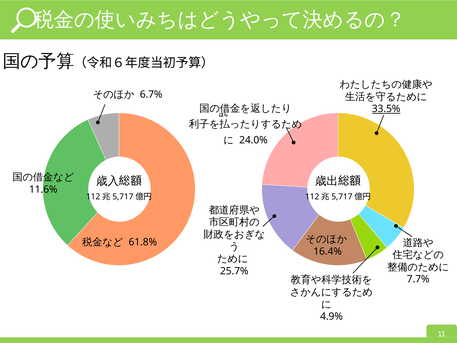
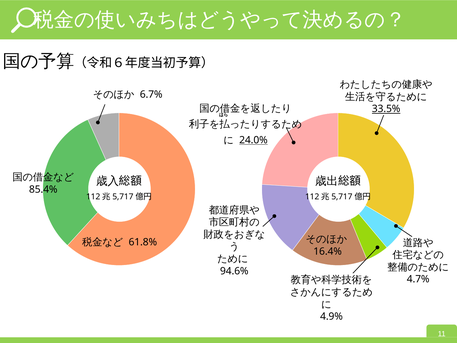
24.0% underline: none -> present
11.6%: 11.6% -> 85.4%
25.7%: 25.7% -> 94.6%
7.7%: 7.7% -> 4.7%
